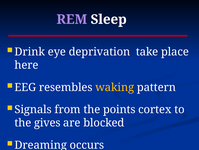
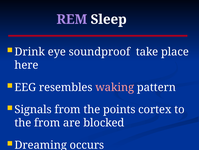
deprivation: deprivation -> soundproof
waking colour: yellow -> pink
the gives: gives -> from
